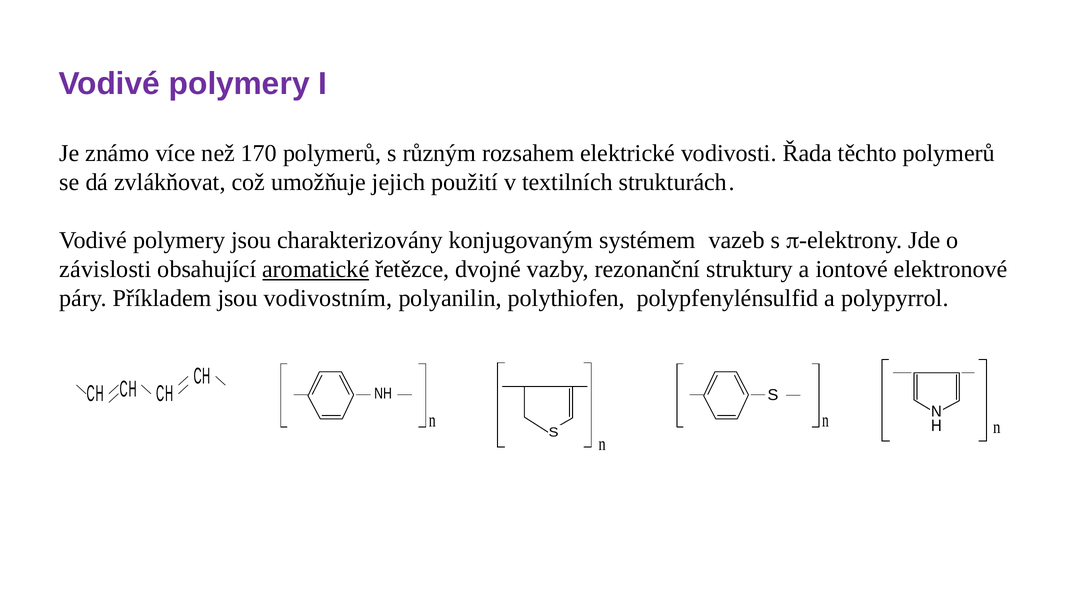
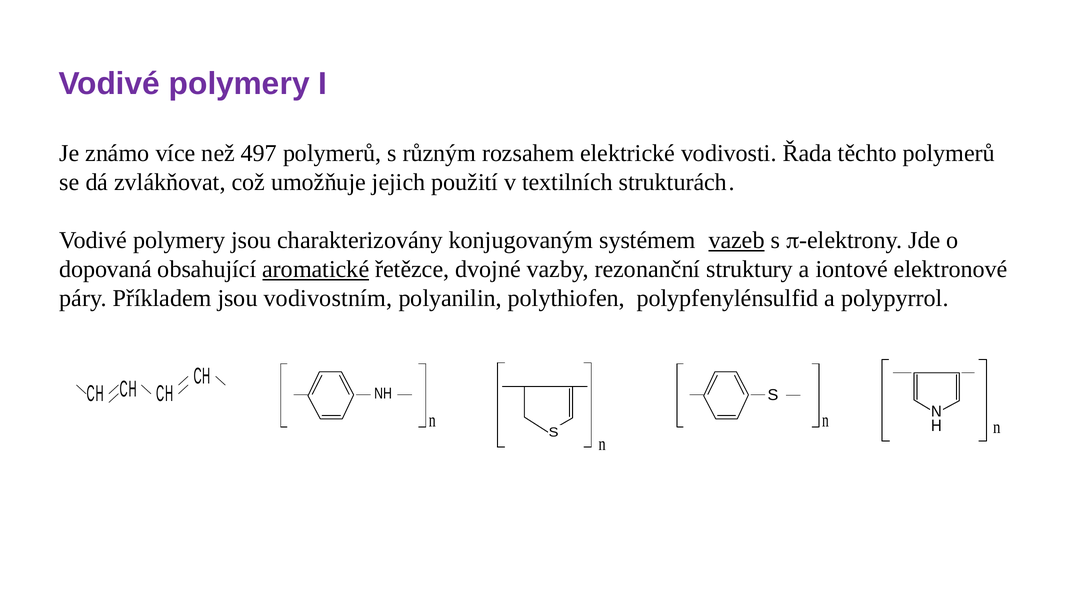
170: 170 -> 497
vazeb underline: none -> present
závislosti: závislosti -> dopovaná
